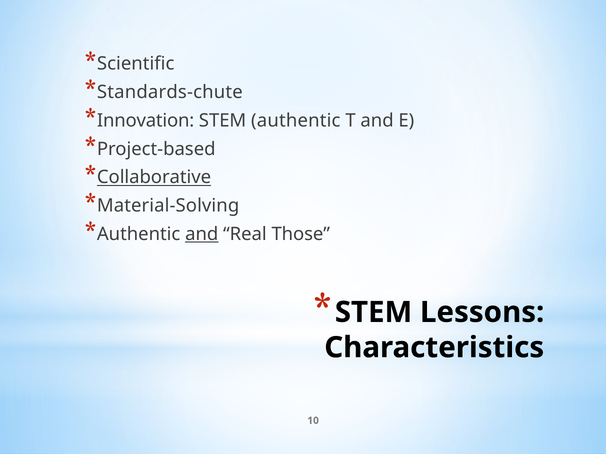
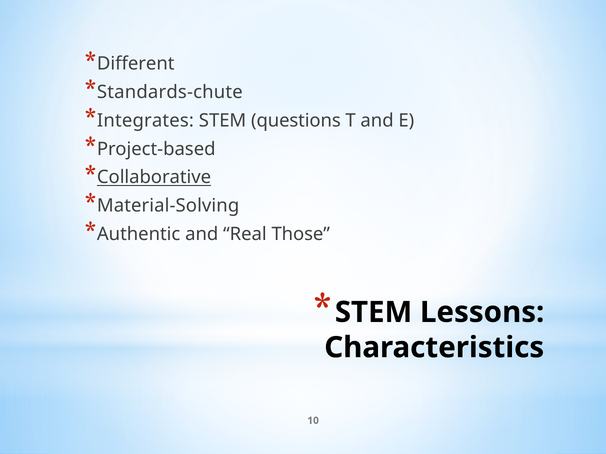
Scientific: Scientific -> Different
Innovation: Innovation -> Integrates
STEM authentic: authentic -> questions
and at (202, 234) underline: present -> none
